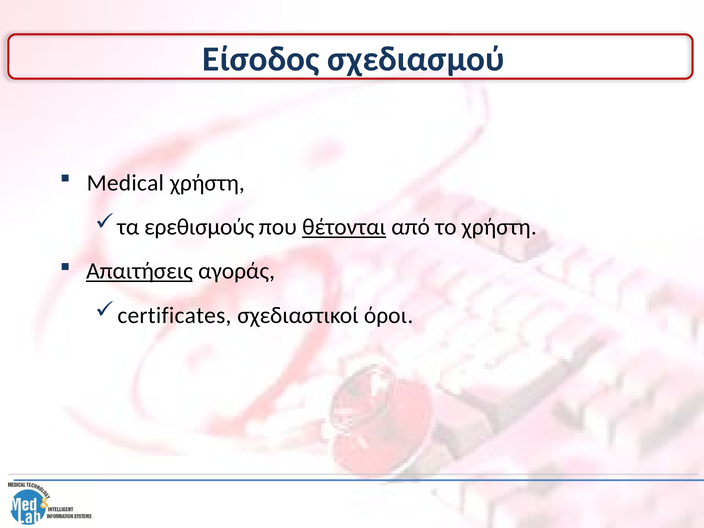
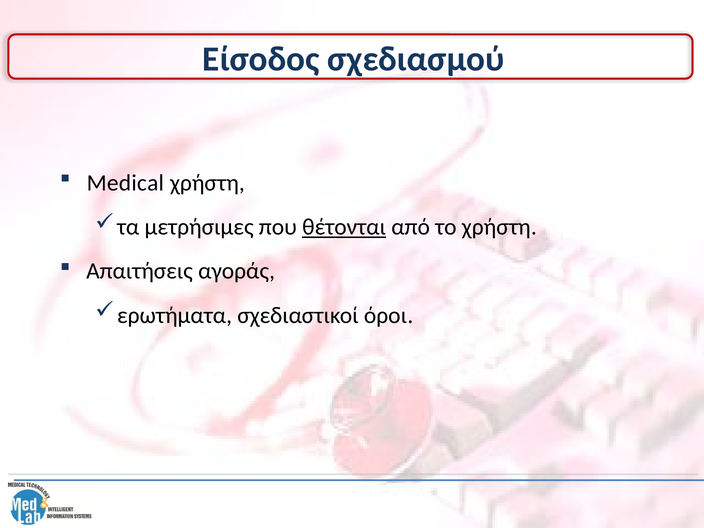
ερεθισμούς: ερεθισμούς -> μετρήσιμες
Απαιτήσεις underline: present -> none
certificates: certificates -> ερωτήματα
